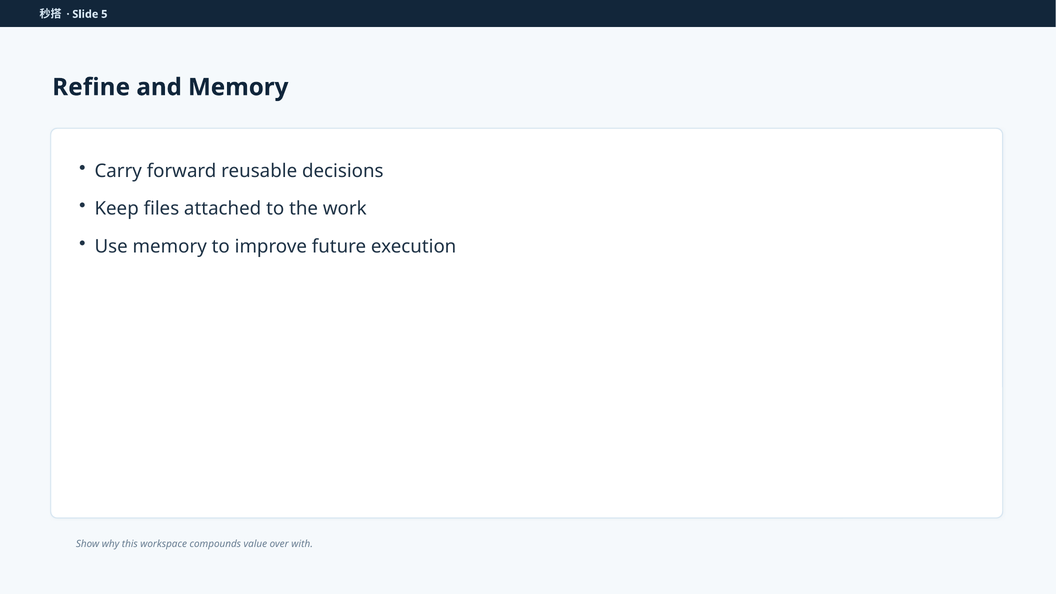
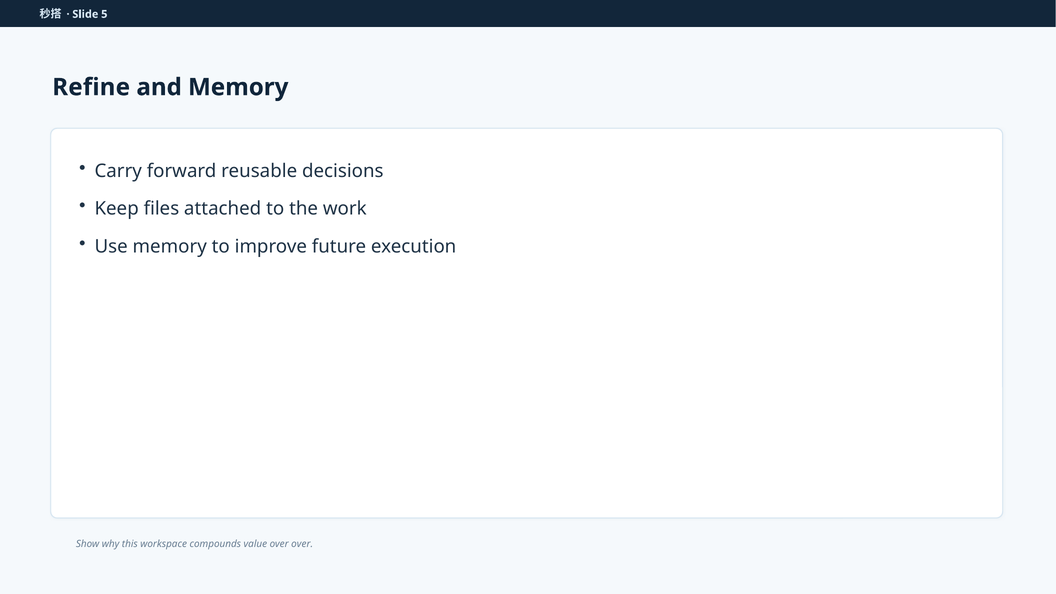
over with: with -> over
